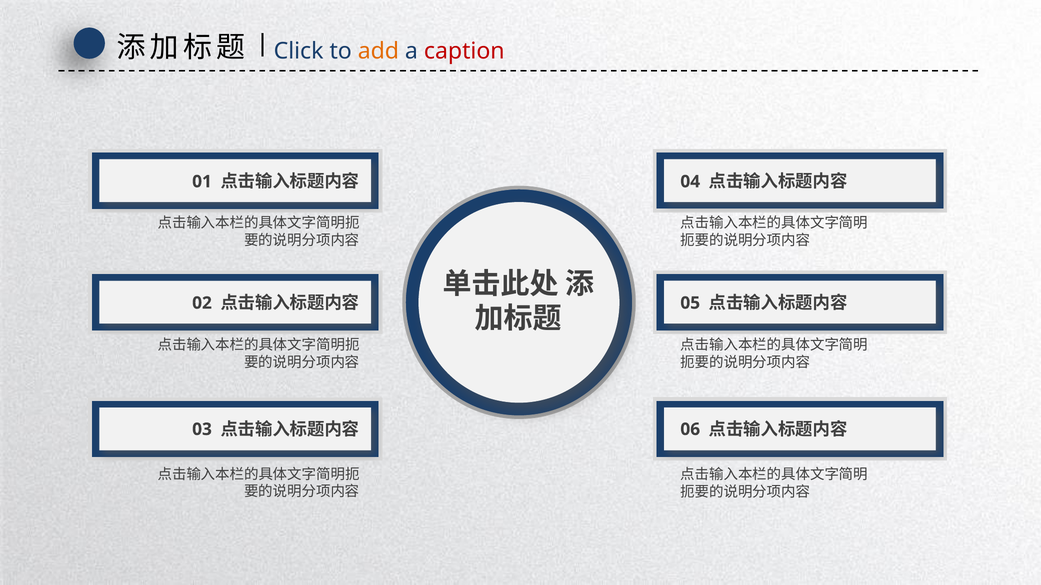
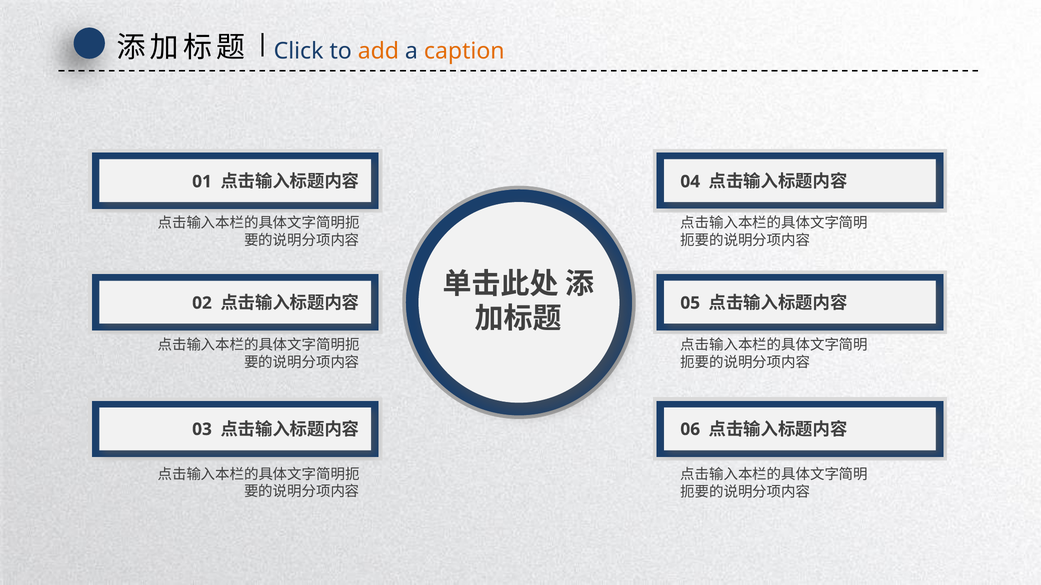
caption colour: red -> orange
